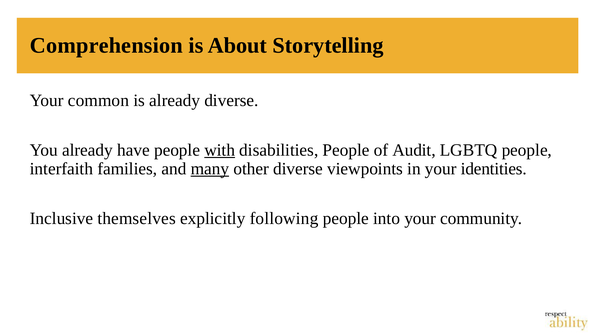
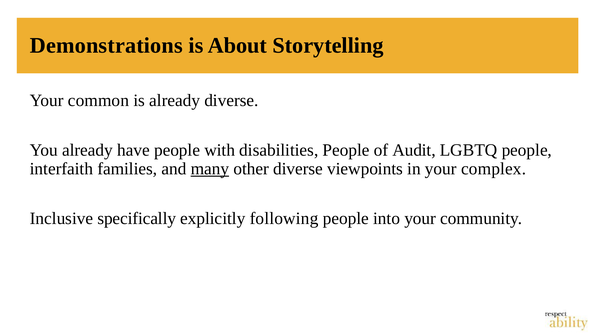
Comprehension: Comprehension -> Demonstrations
with underline: present -> none
identities: identities -> complex
themselves: themselves -> specifically
